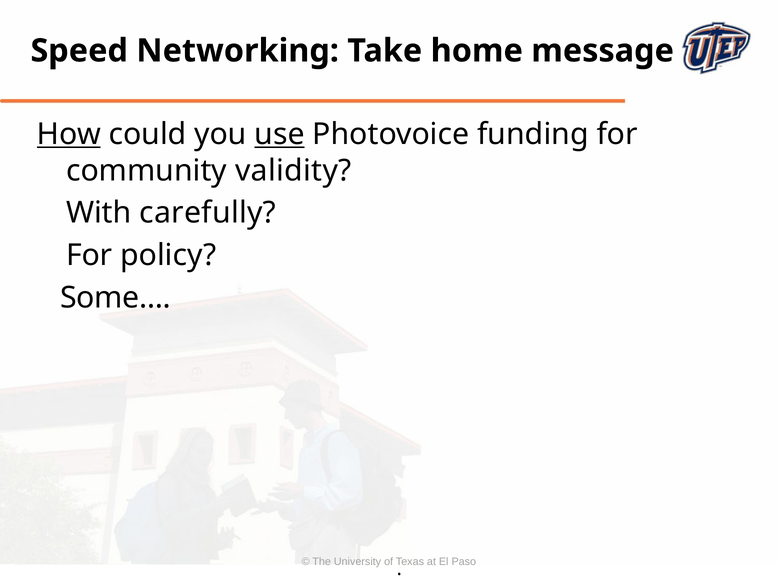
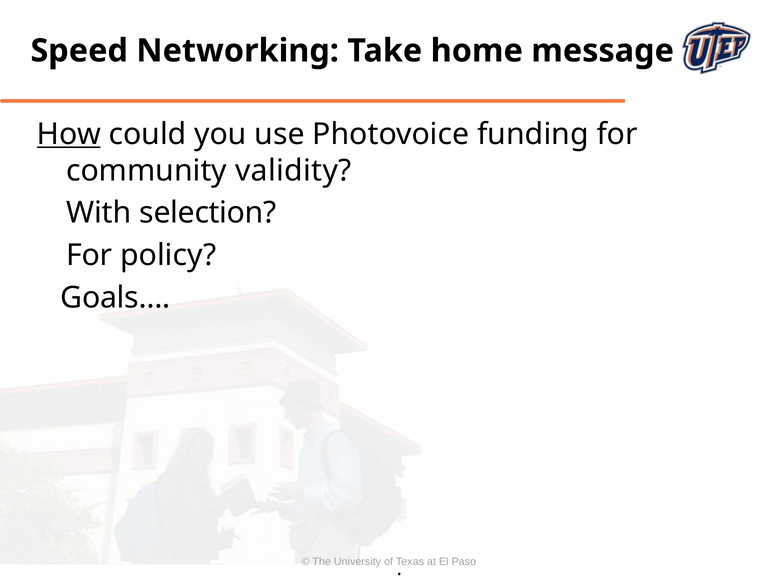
use underline: present -> none
carefully: carefully -> selection
Some…: Some… -> Goals…
